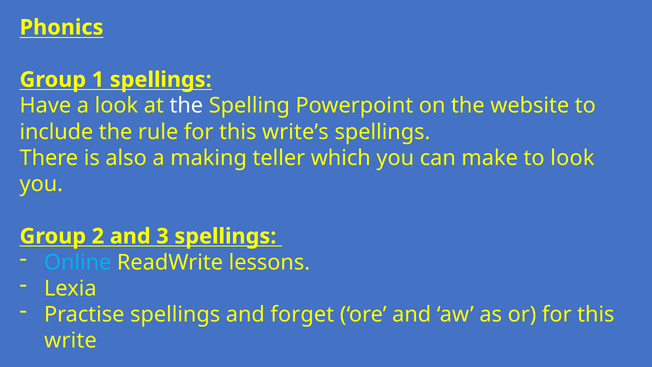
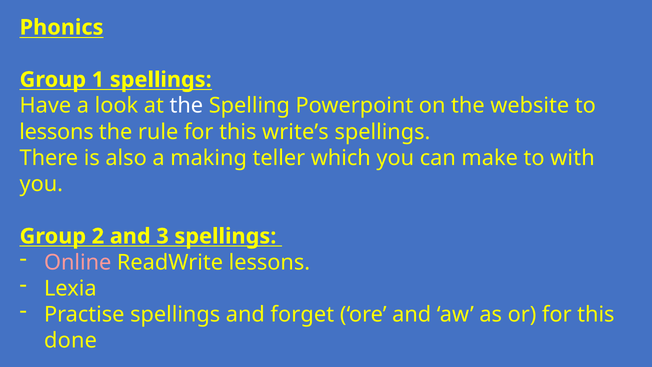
include at (56, 132): include -> lessons
to look: look -> with
Online colour: light blue -> pink
write: write -> done
